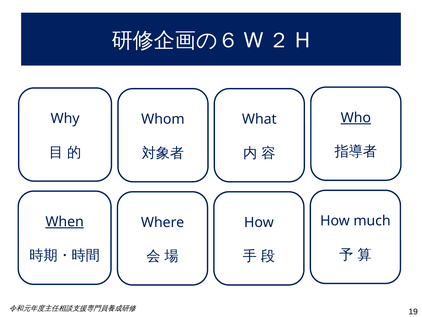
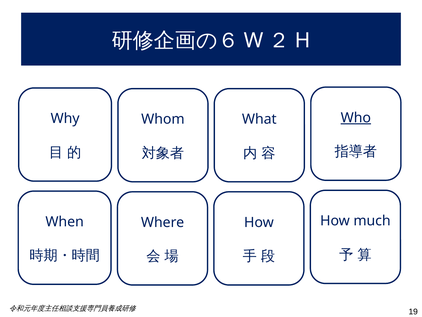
When underline: present -> none
